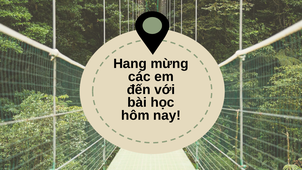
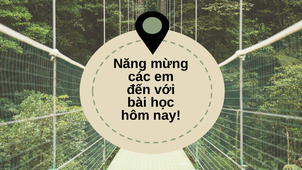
Hang: Hang -> Năng
